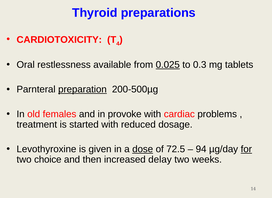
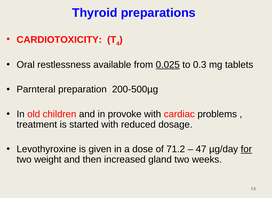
preparation underline: present -> none
females: females -> children
dose underline: present -> none
72.5: 72.5 -> 71.2
94: 94 -> 47
choice: choice -> weight
delay: delay -> gland
